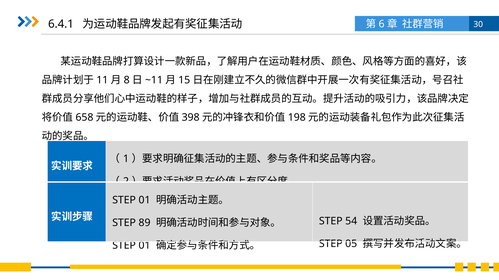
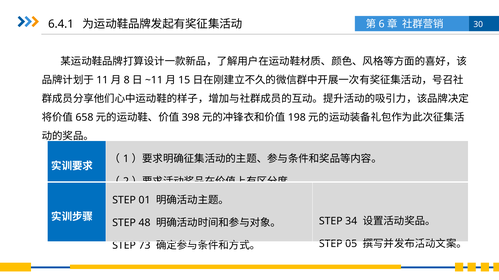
54: 54 -> 34
89: 89 -> 48
01 at (144, 246): 01 -> 73
